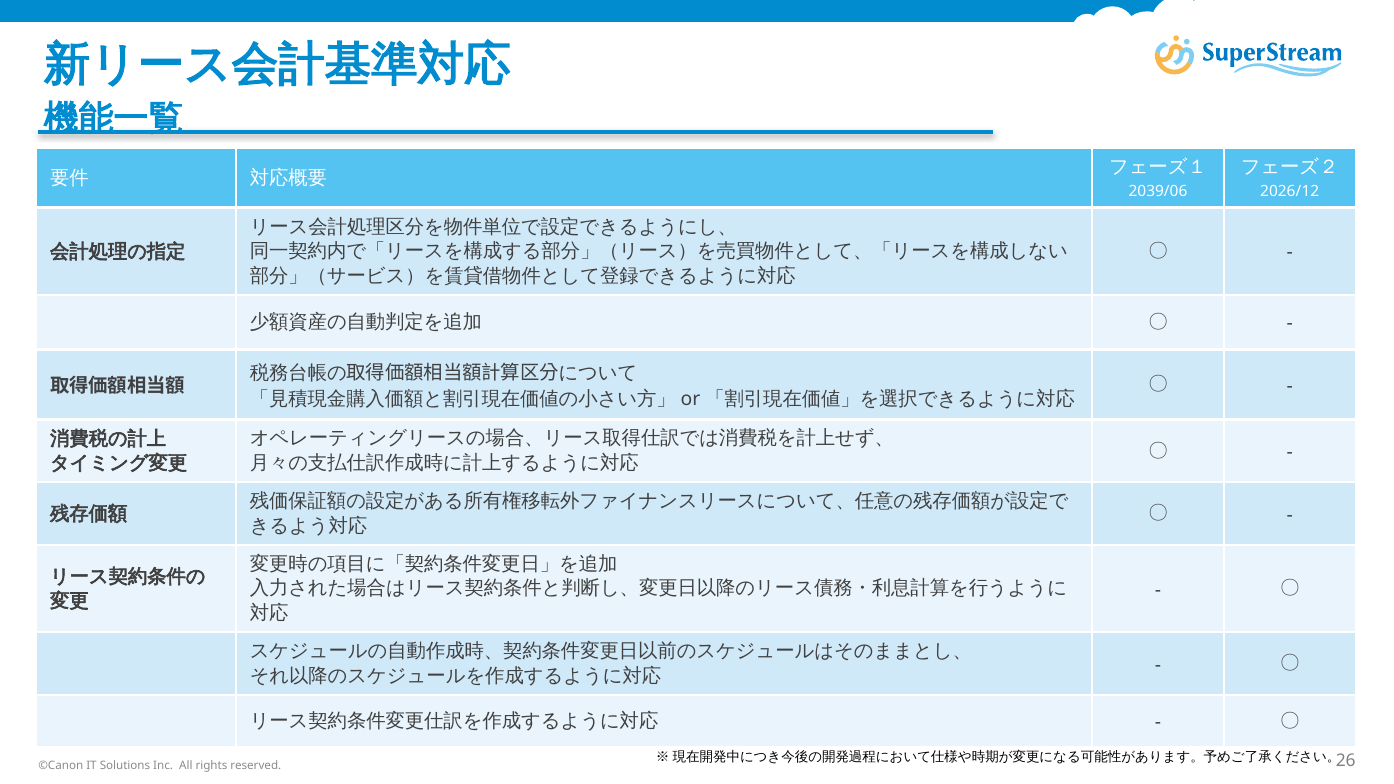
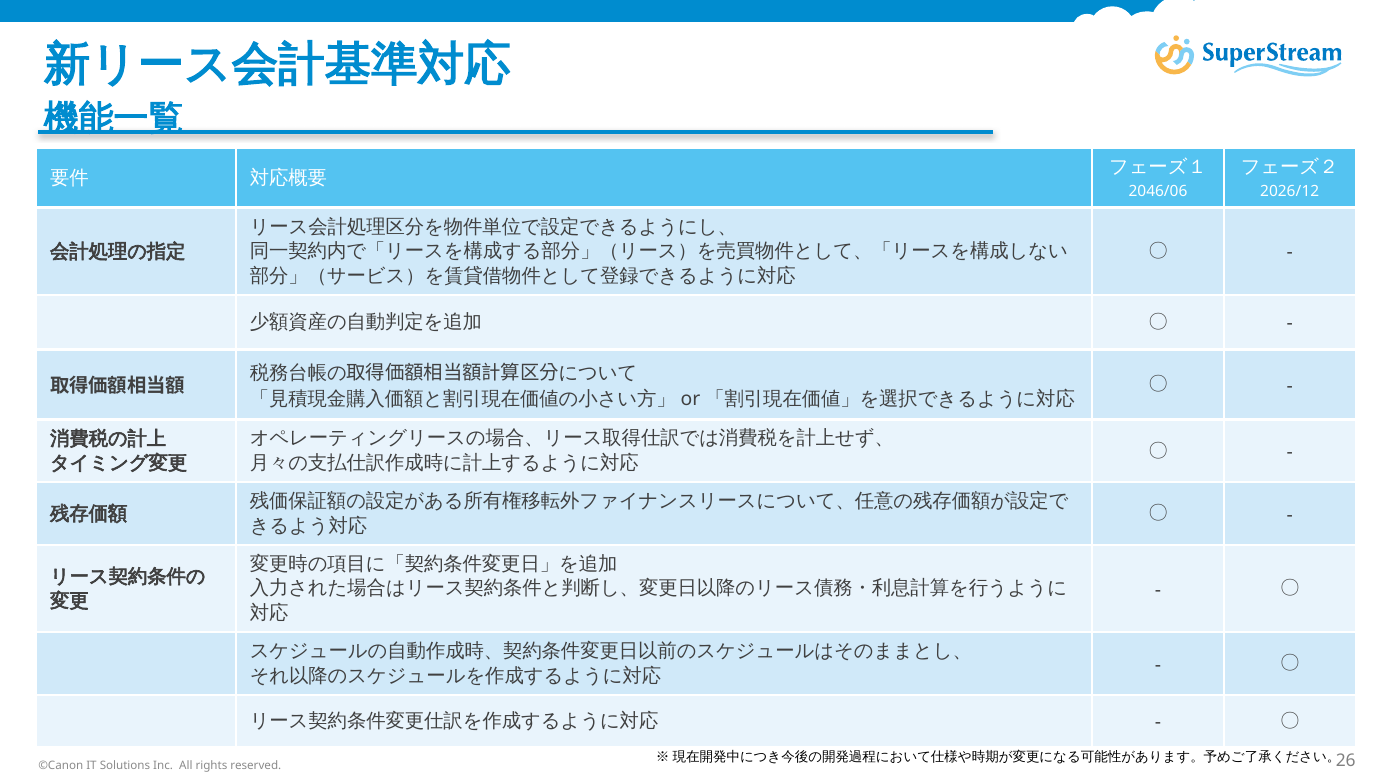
2039/06: 2039/06 -> 2046/06
